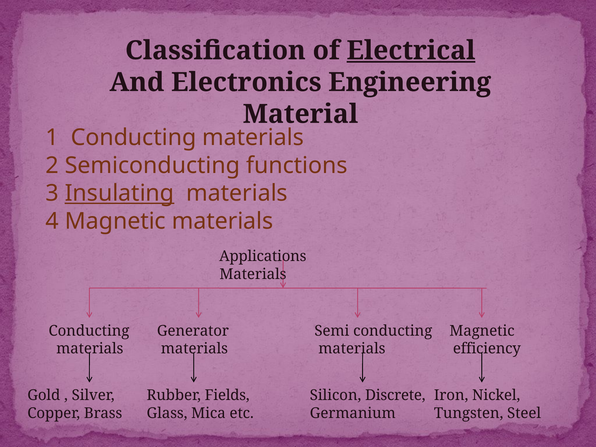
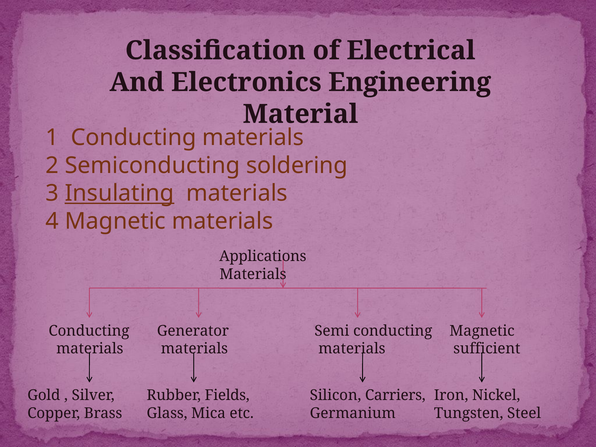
Electrical underline: present -> none
functions: functions -> soldering
efficiency: efficiency -> sufficient
Discrete: Discrete -> Carriers
